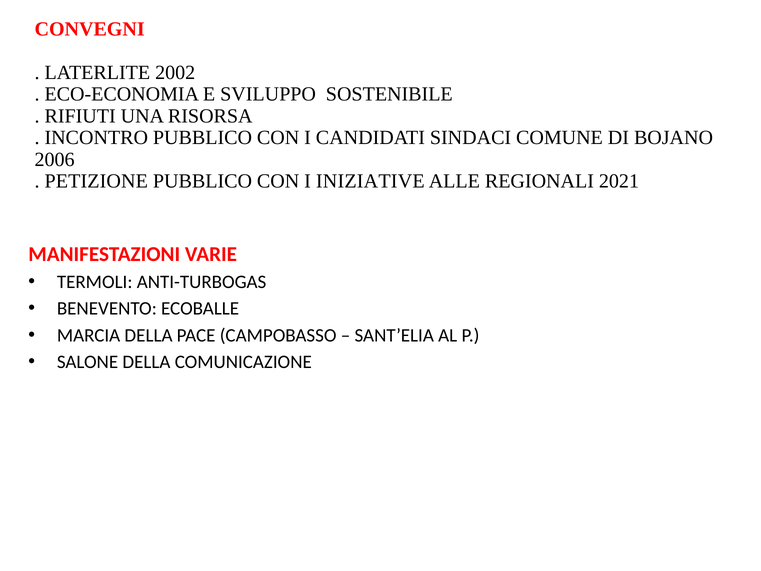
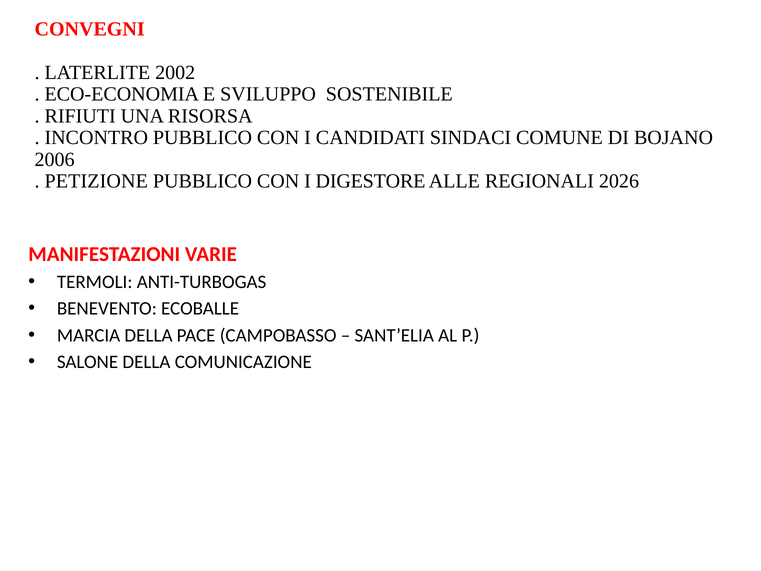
INIZIATIVE: INIZIATIVE -> DIGESTORE
2021: 2021 -> 2026
